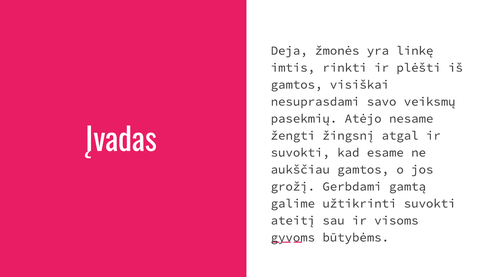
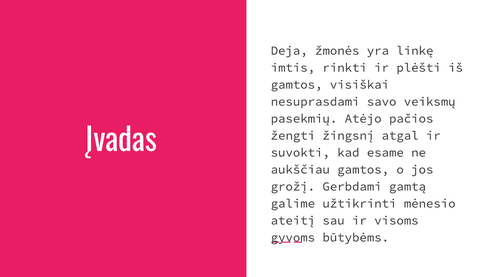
nesame: nesame -> pačios
užtikrinti suvokti: suvokti -> mėnesio
